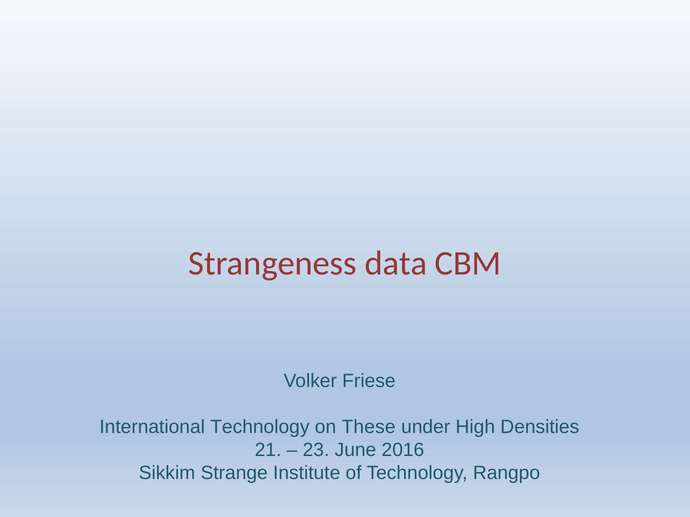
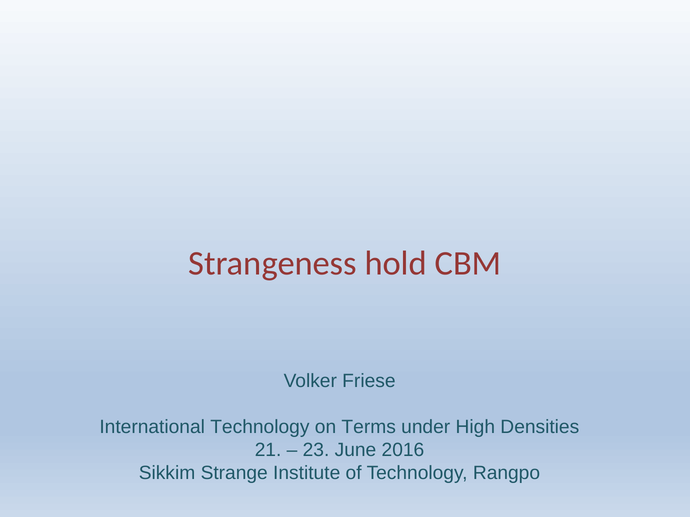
data: data -> hold
These: These -> Terms
